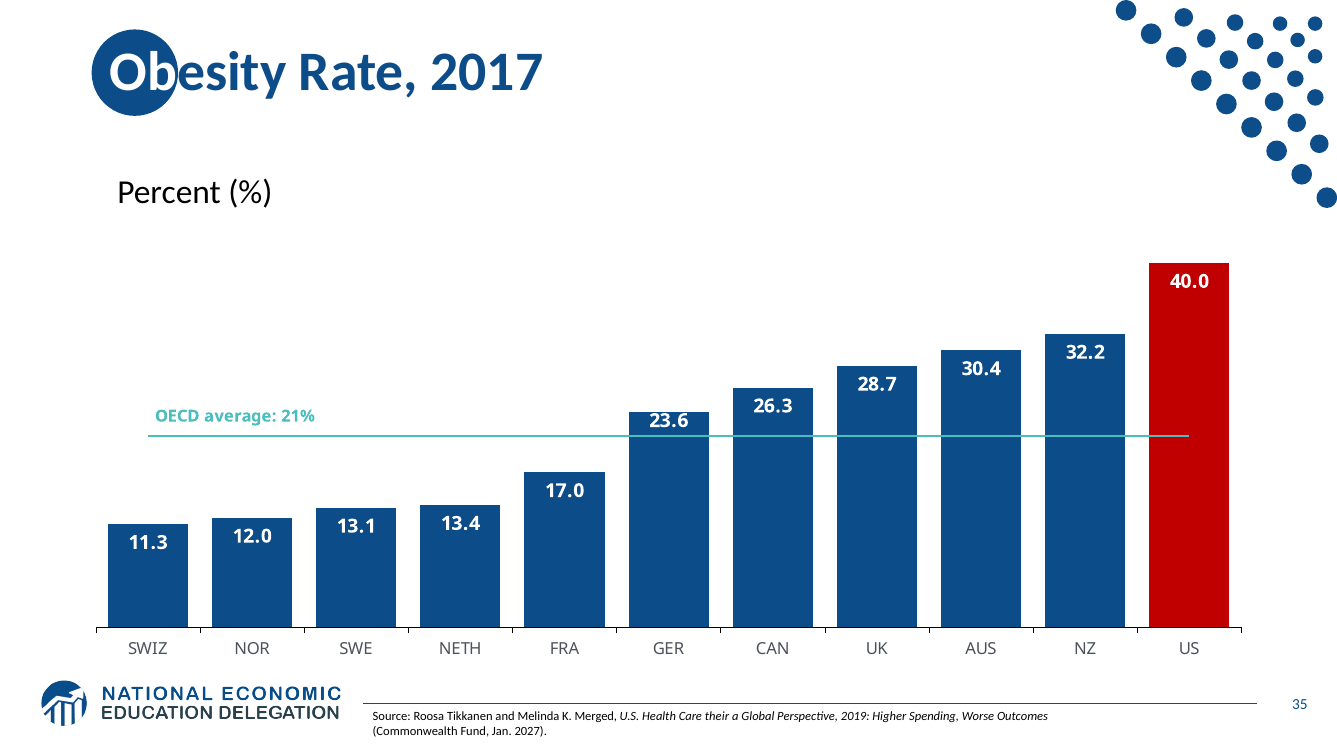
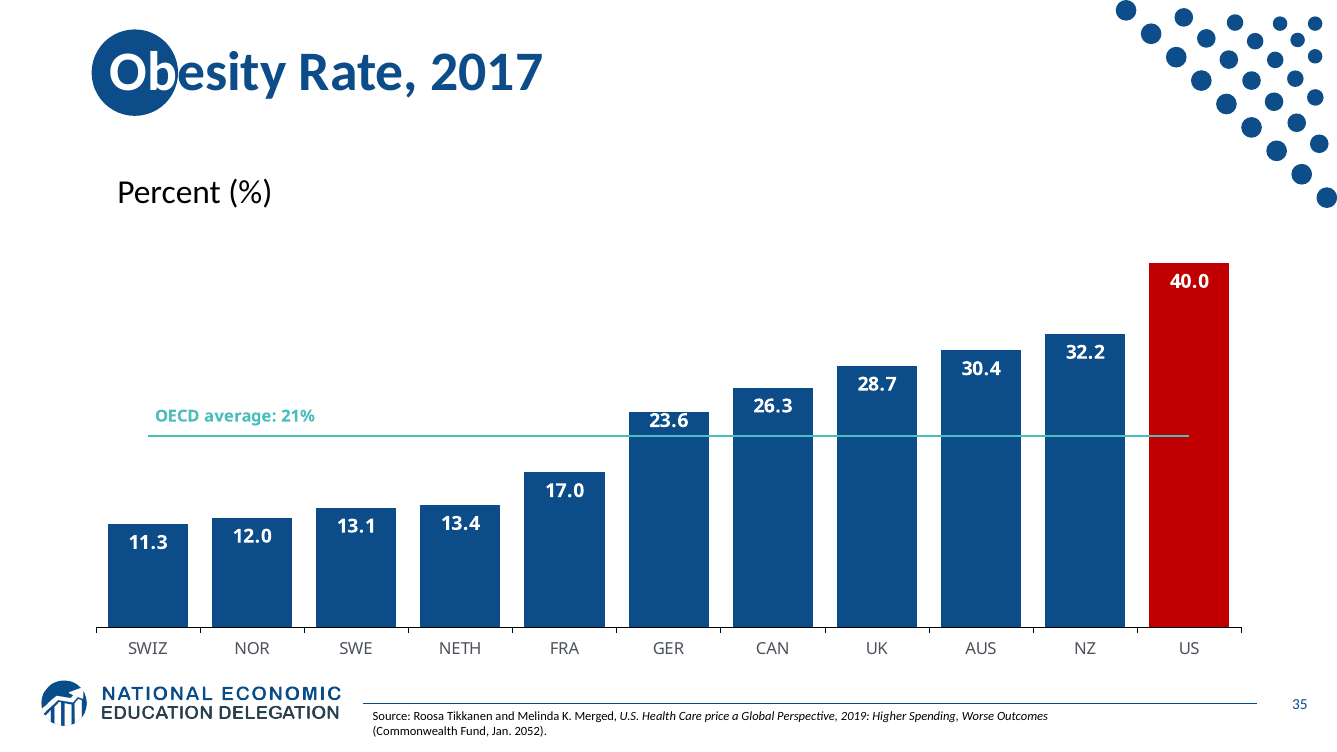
their: their -> price
2027: 2027 -> 2052
